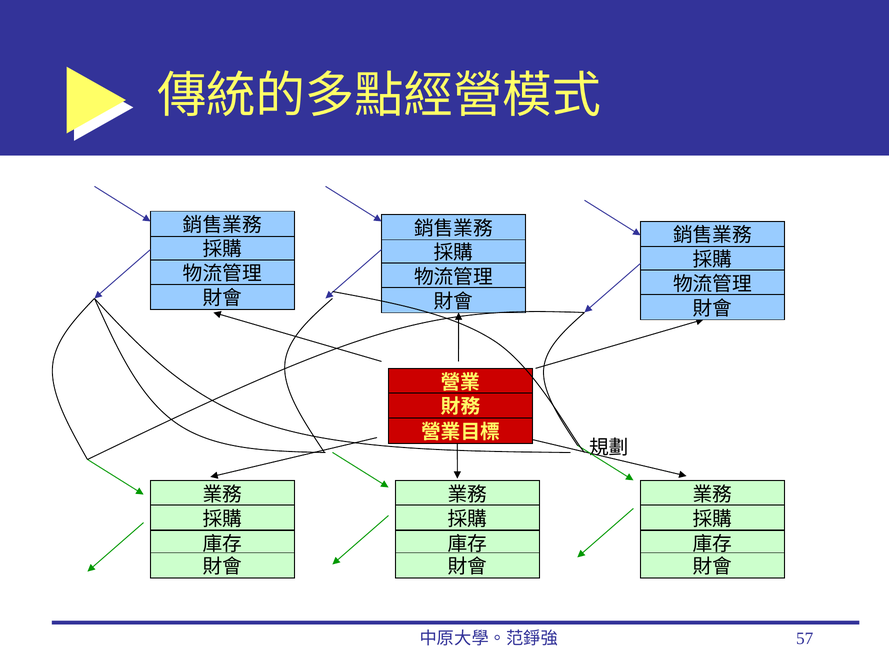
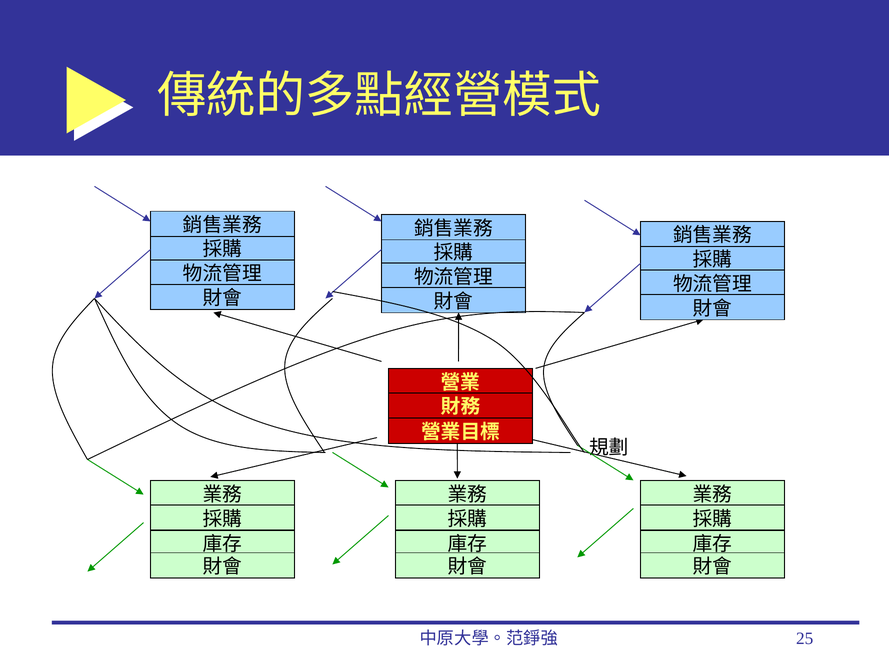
57: 57 -> 25
